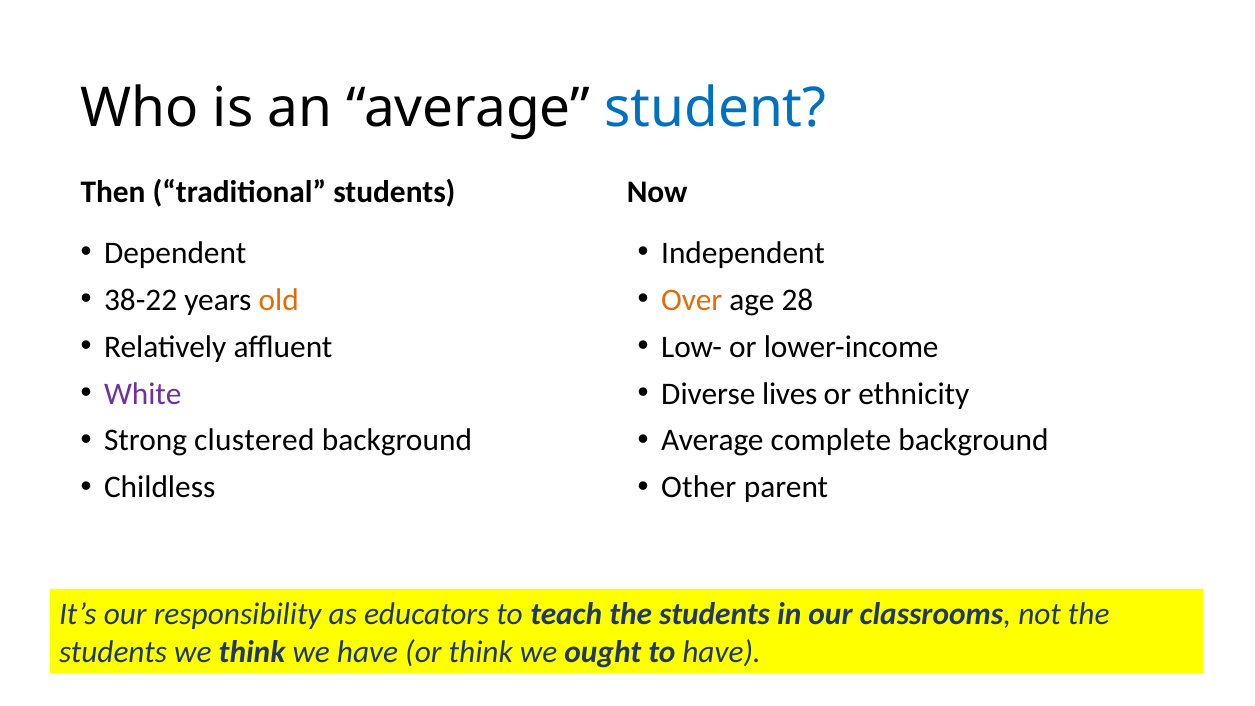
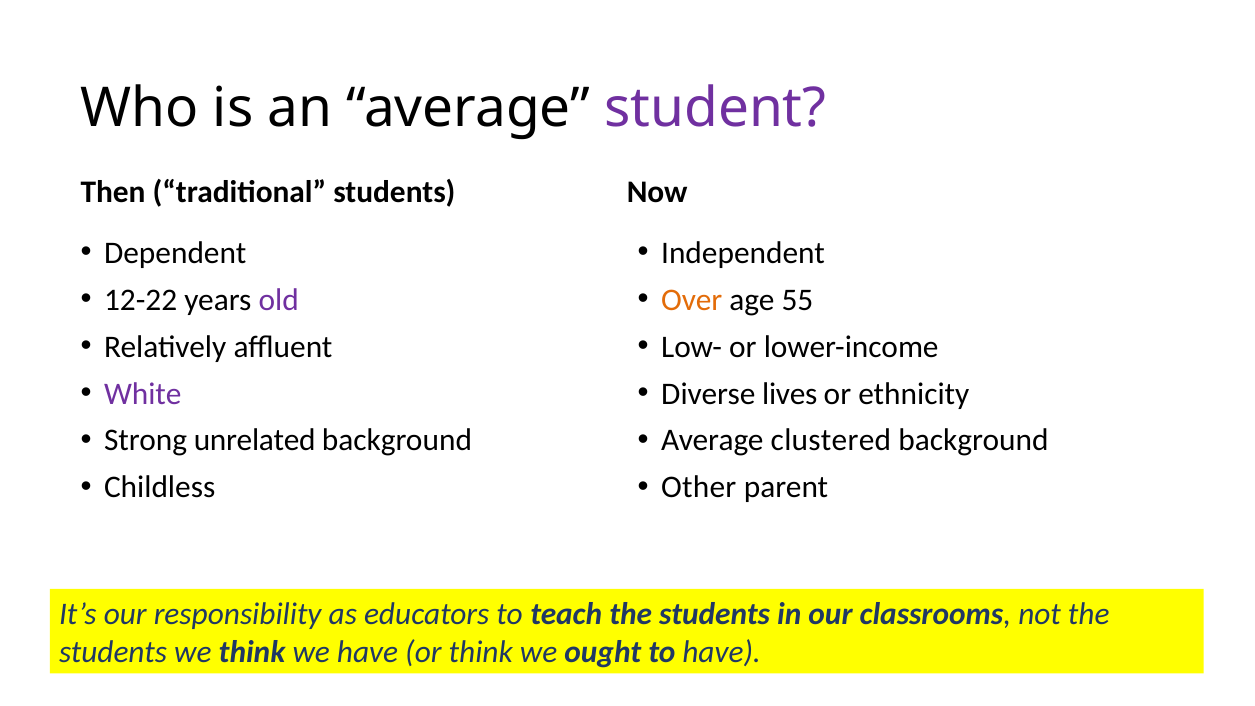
student colour: blue -> purple
38-22: 38-22 -> 12-22
old colour: orange -> purple
28: 28 -> 55
clustered: clustered -> unrelated
complete: complete -> clustered
